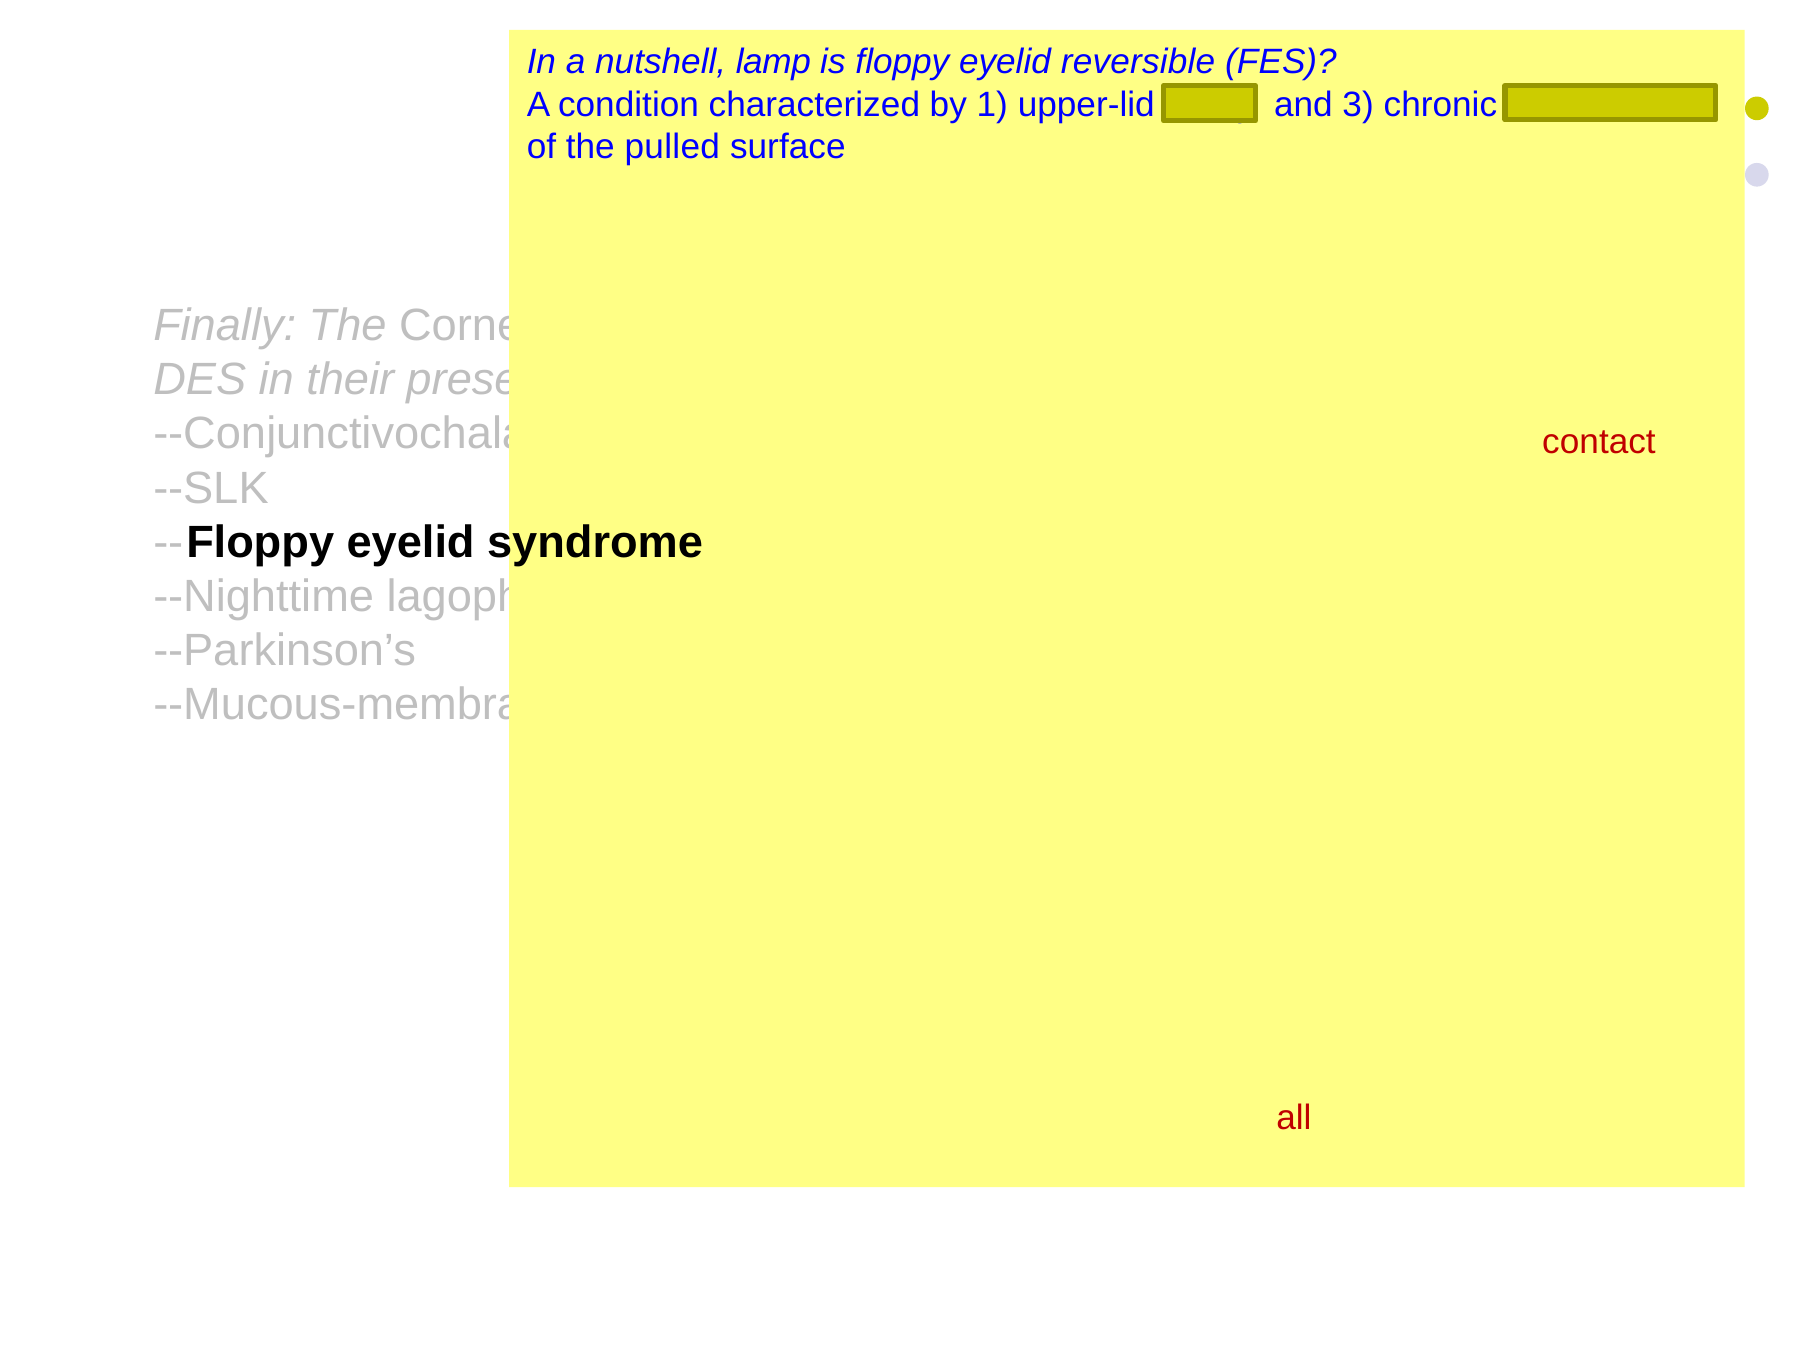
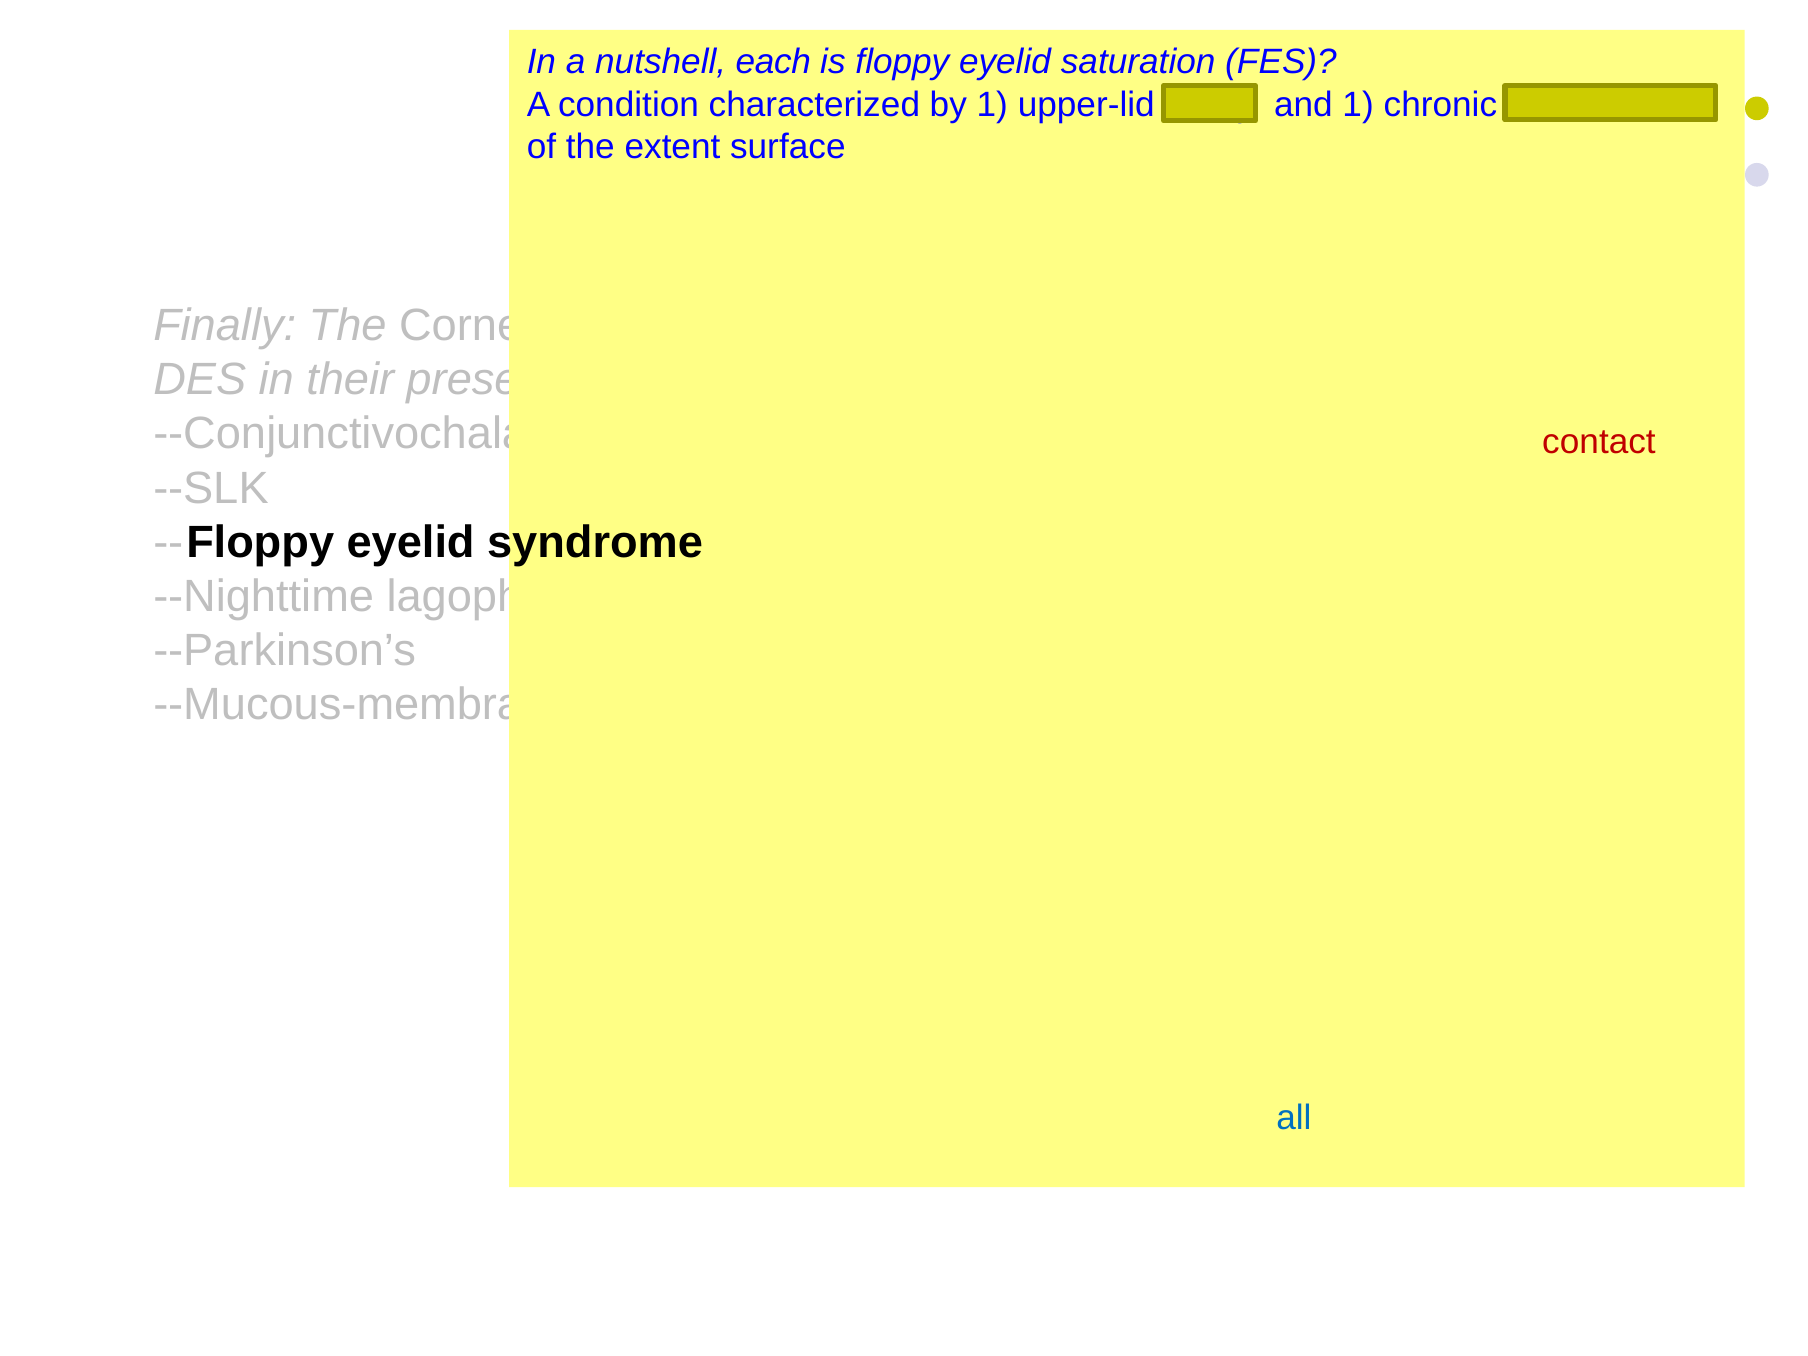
lamp: lamp -> each
reversible: reversible -> saturation
and 3: 3 -> 1
pulled: pulled -> extent
all colour: red -> blue
